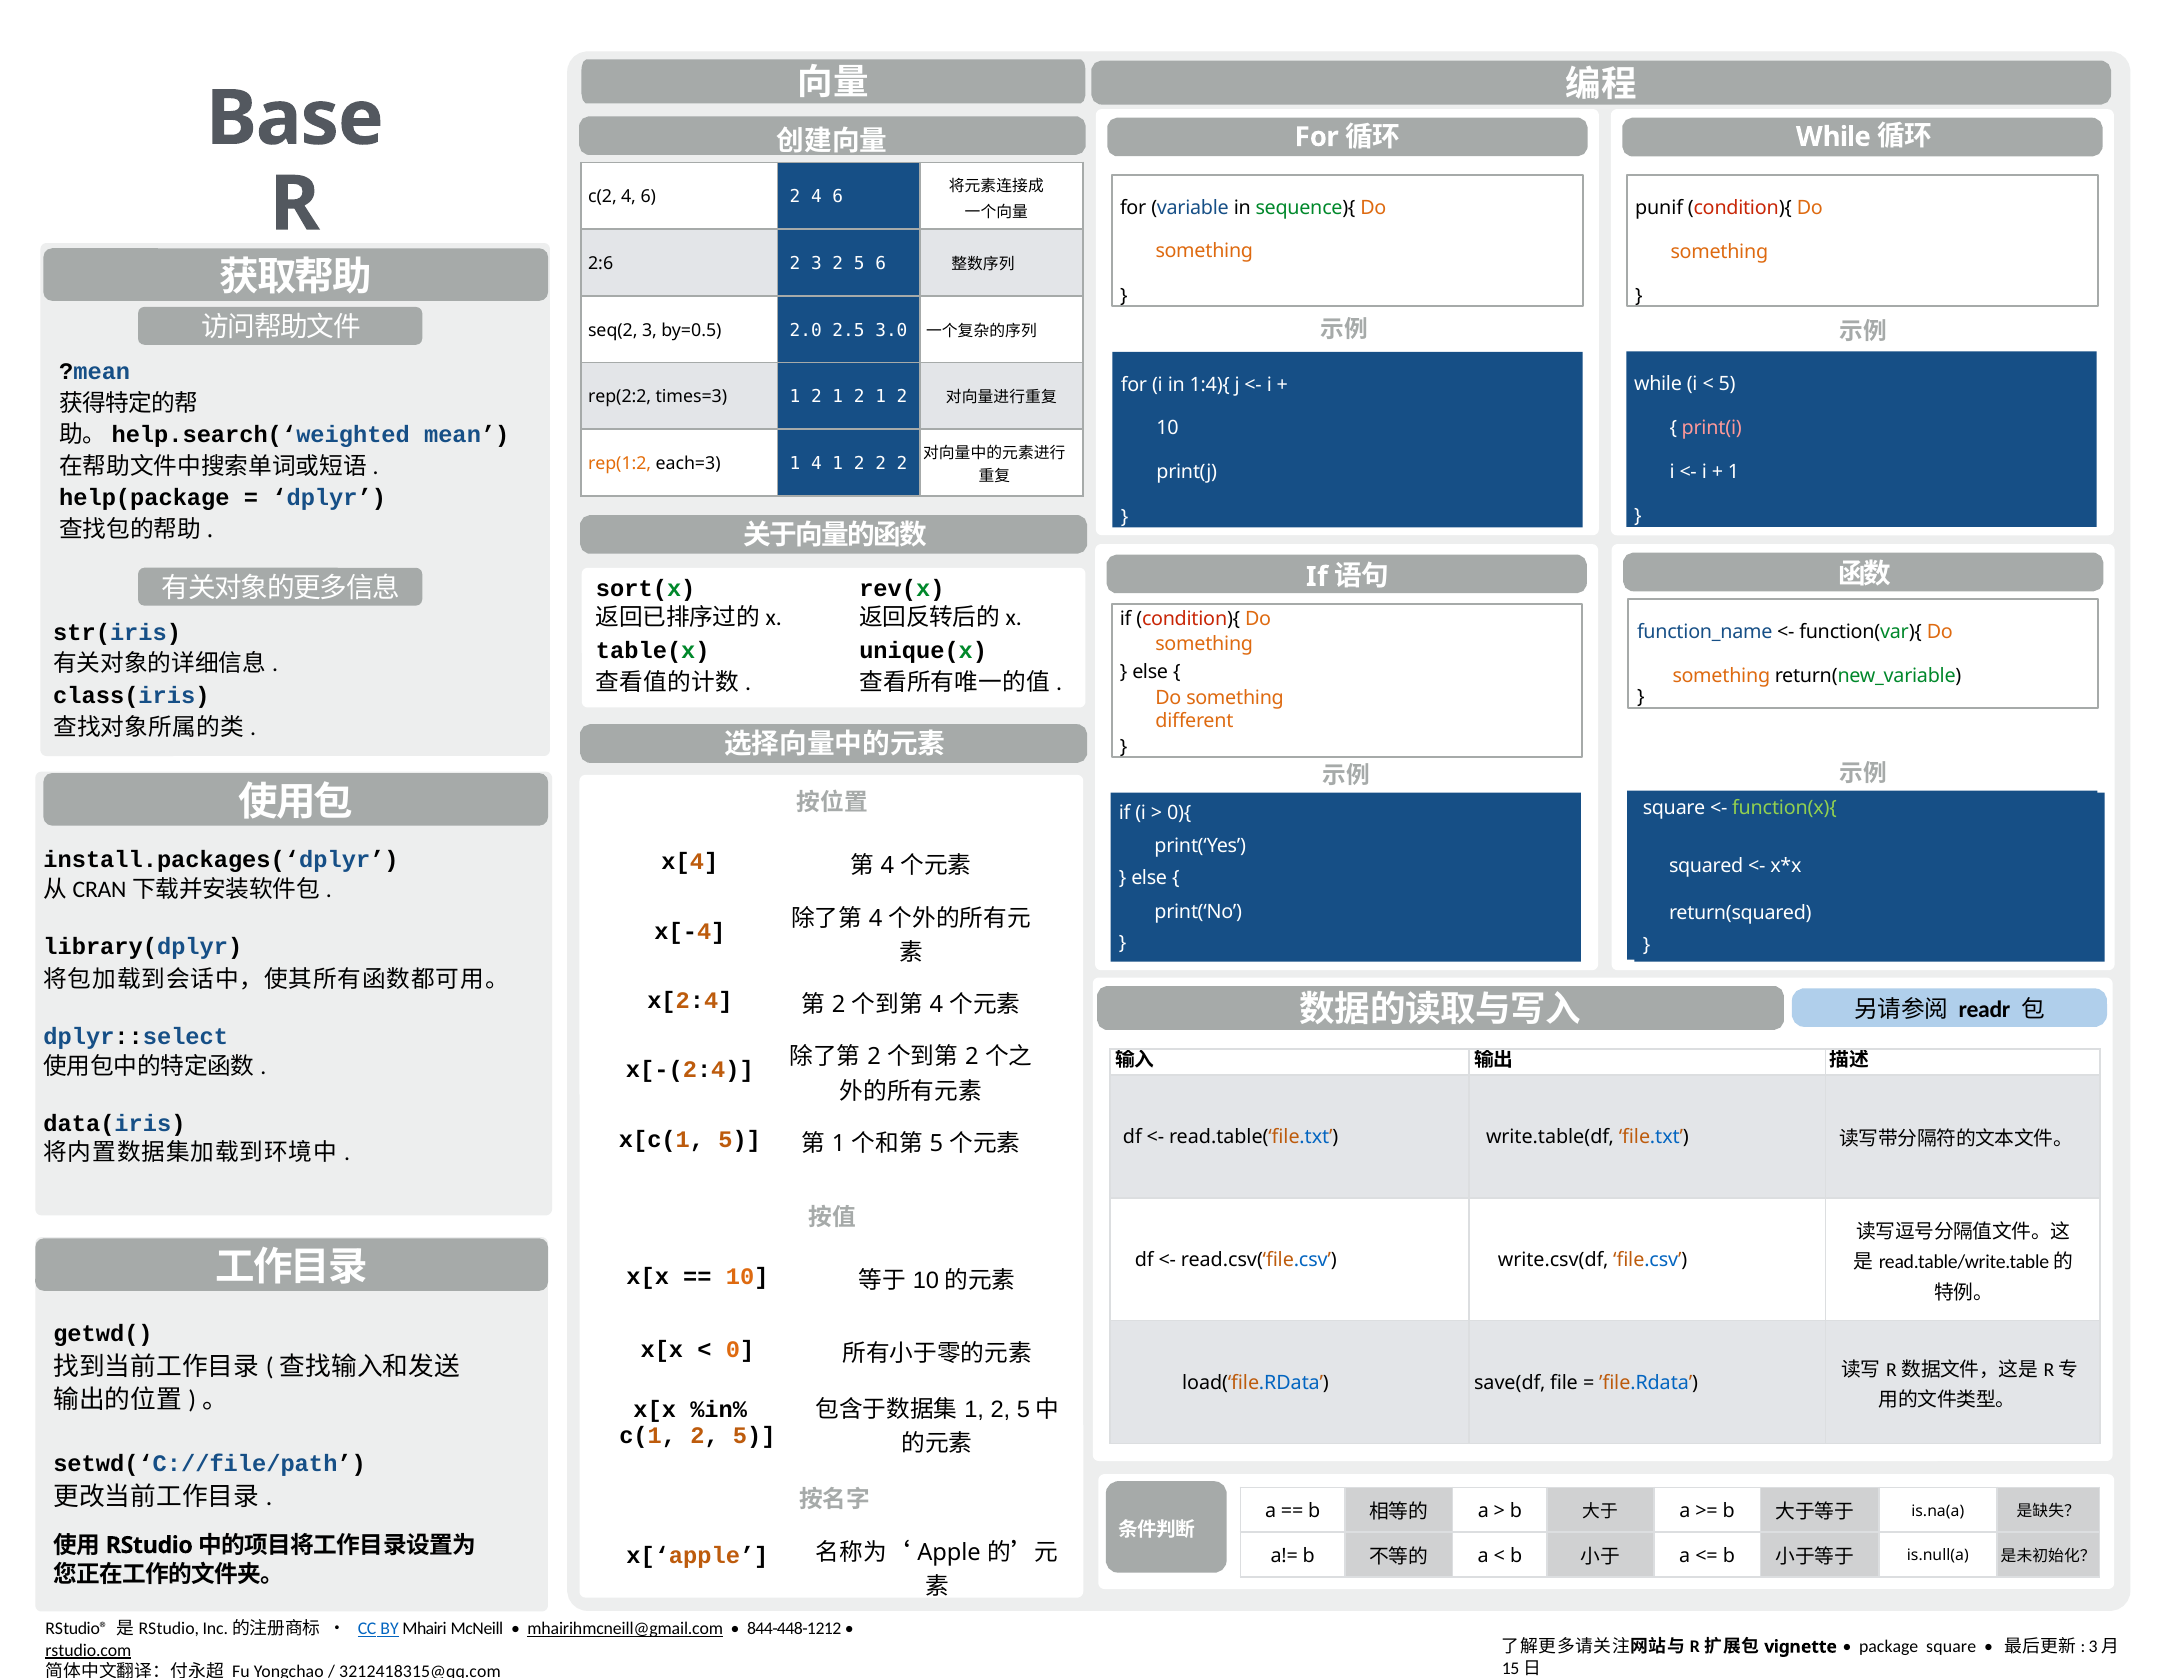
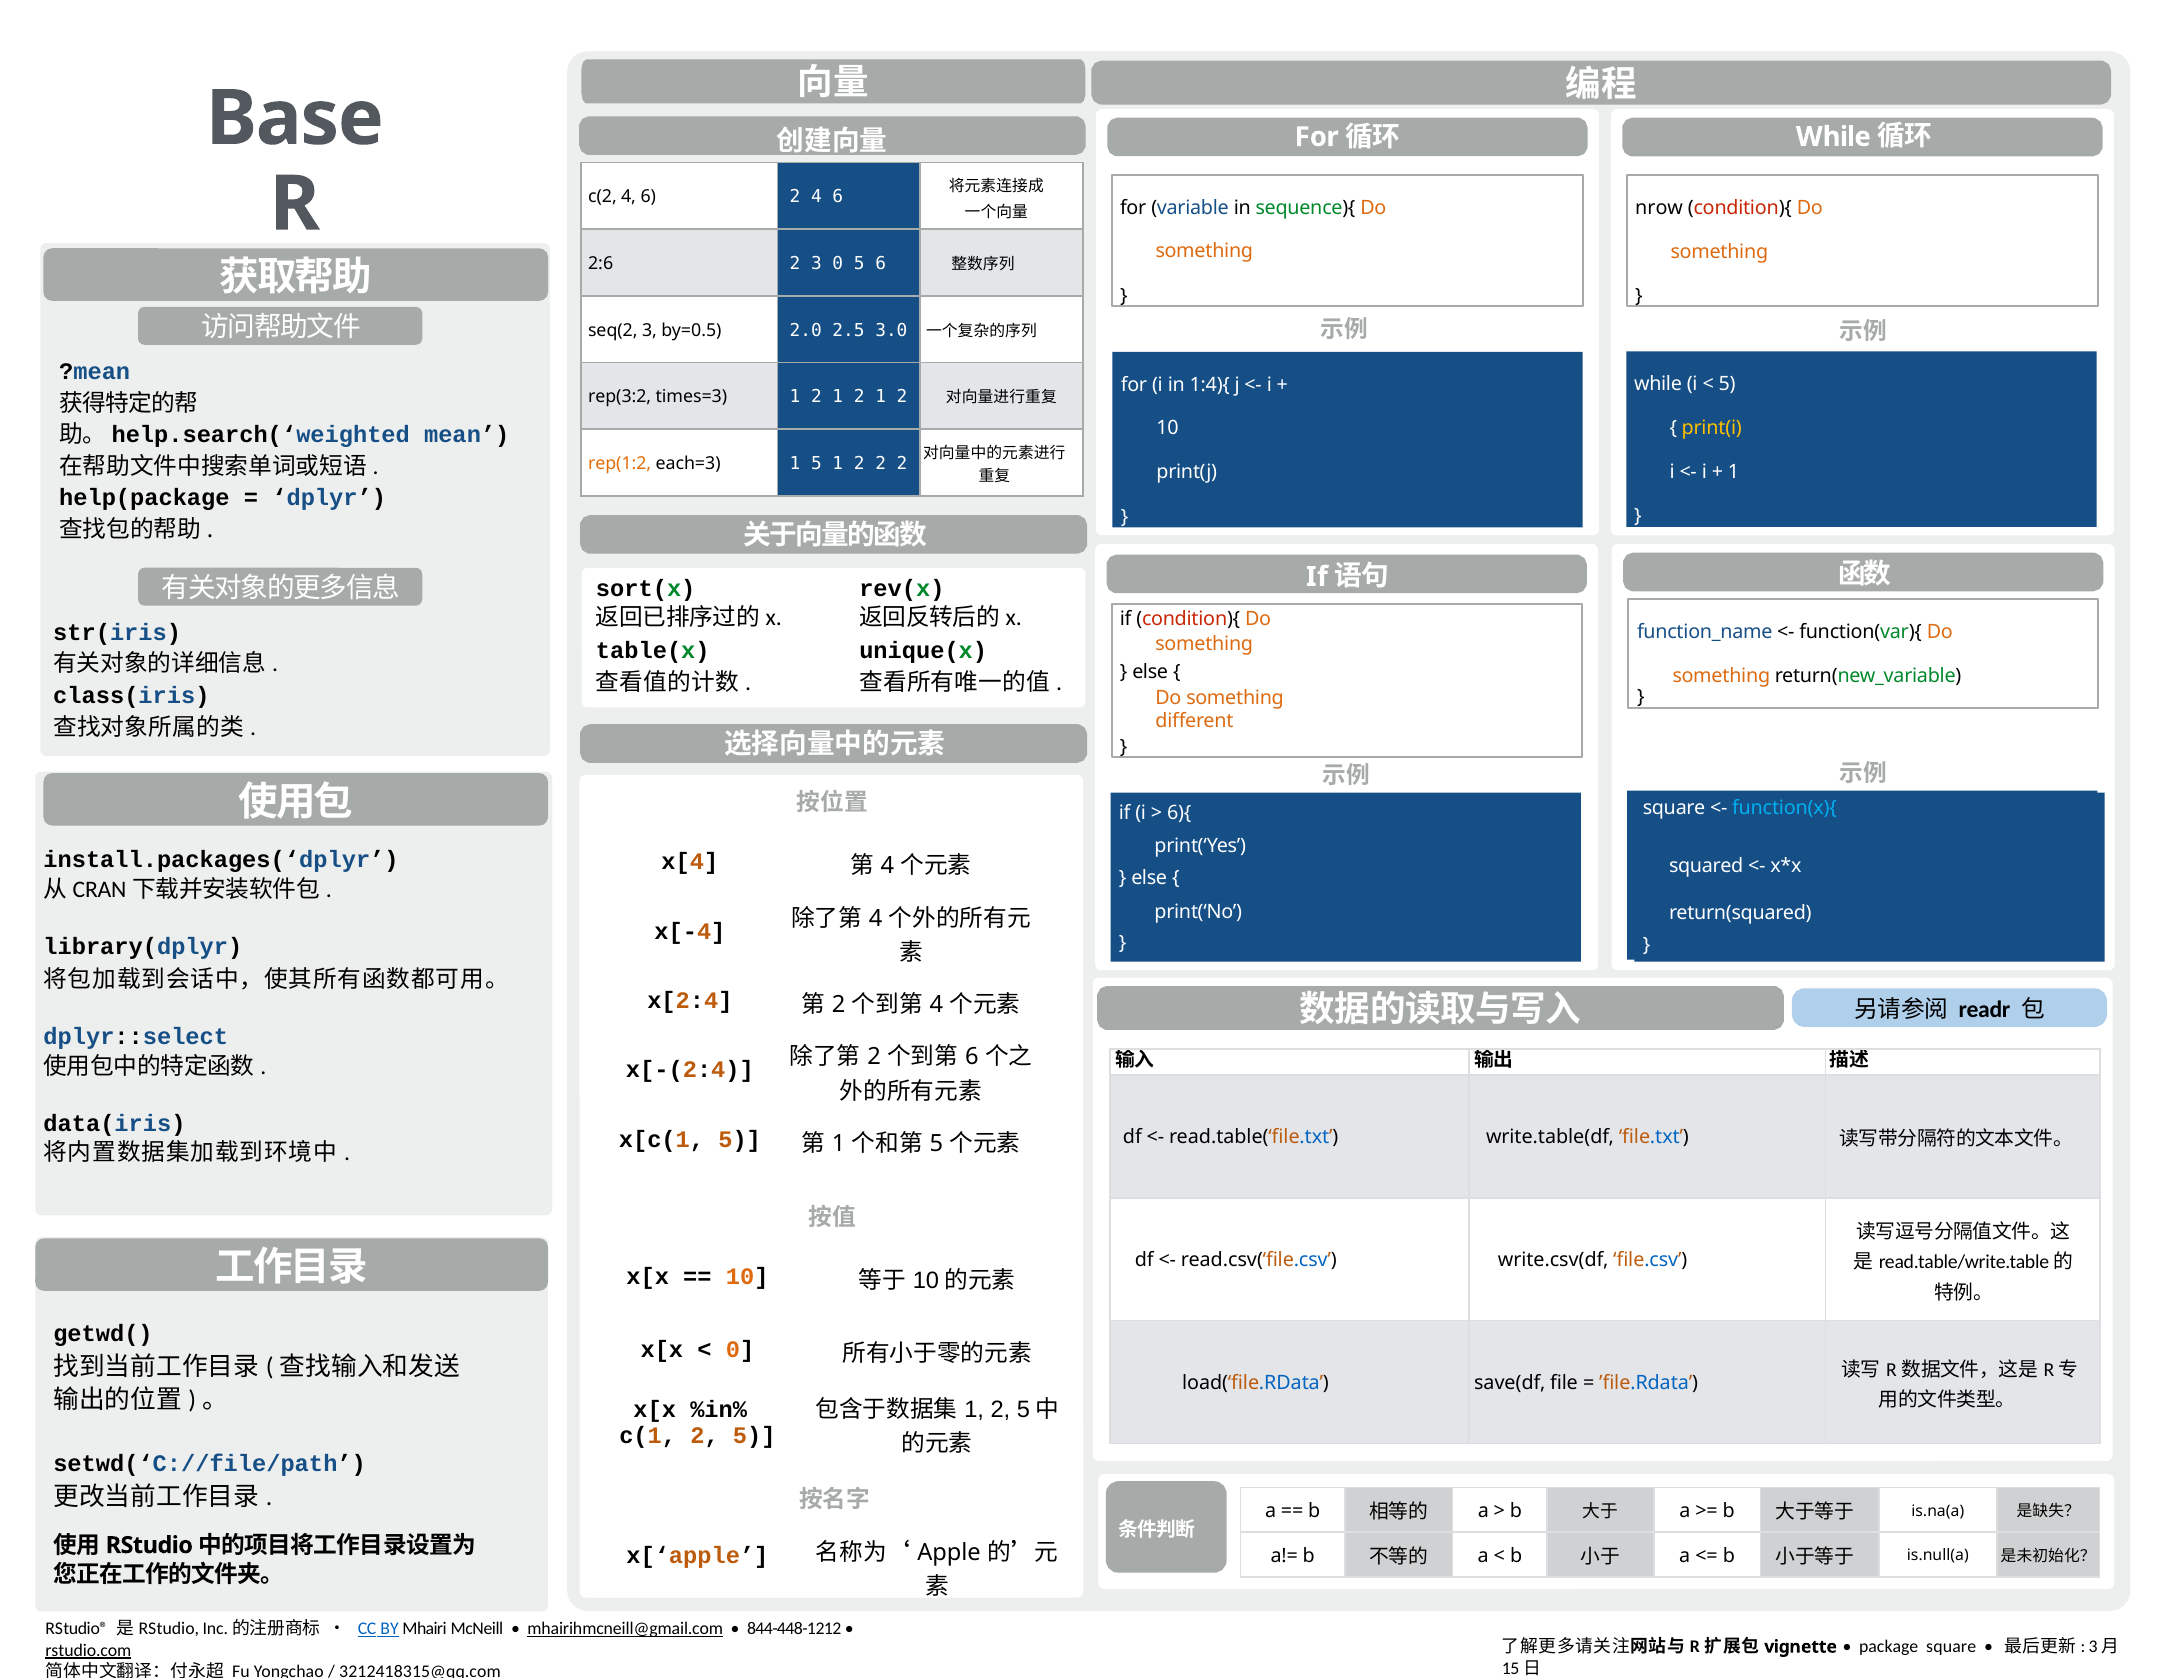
punif: punif -> nrow
3 2: 2 -> 0
rep(2:2: rep(2:2 -> rep(3:2
print(i colour: pink -> yellow
1 4: 4 -> 5
function(x){ colour: light green -> light blue
0){: 0){ -> 6){
2 at (972, 1057): 2 -> 6
